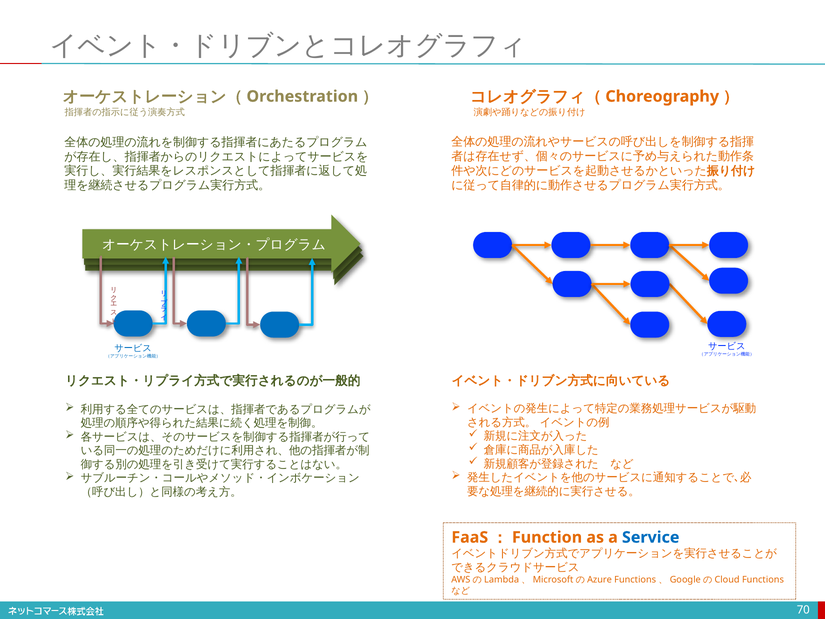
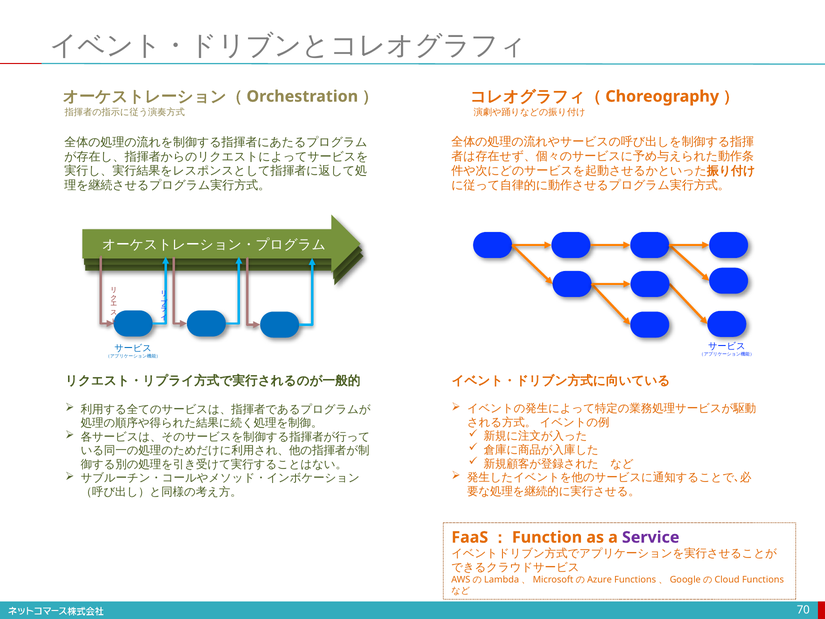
Service colour: blue -> purple
